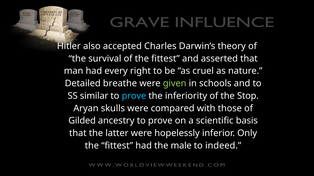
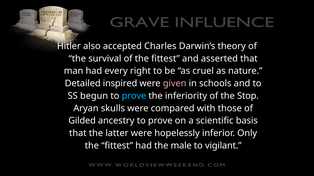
breathe: breathe -> inspired
given colour: light green -> pink
similar: similar -> begun
indeed: indeed -> vigilant
